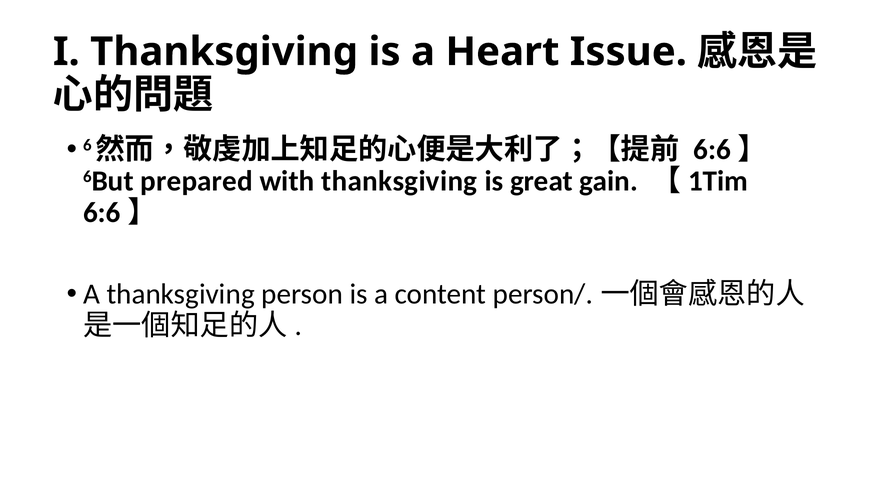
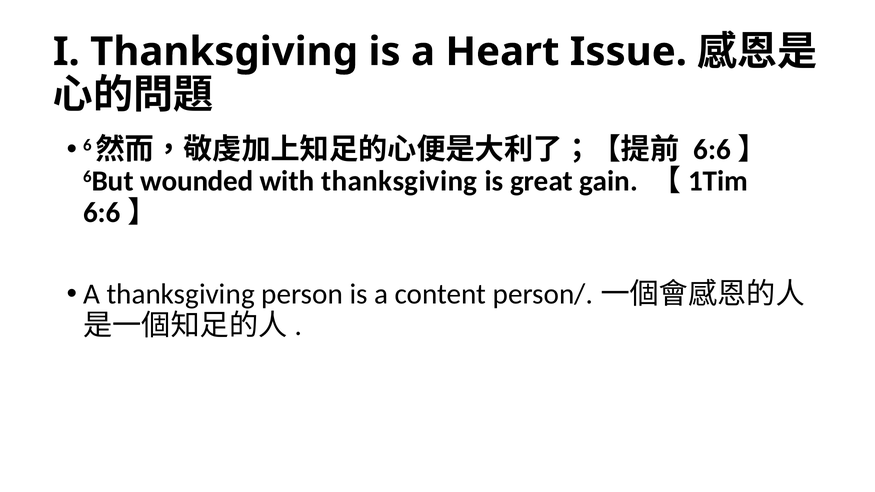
prepared: prepared -> wounded
